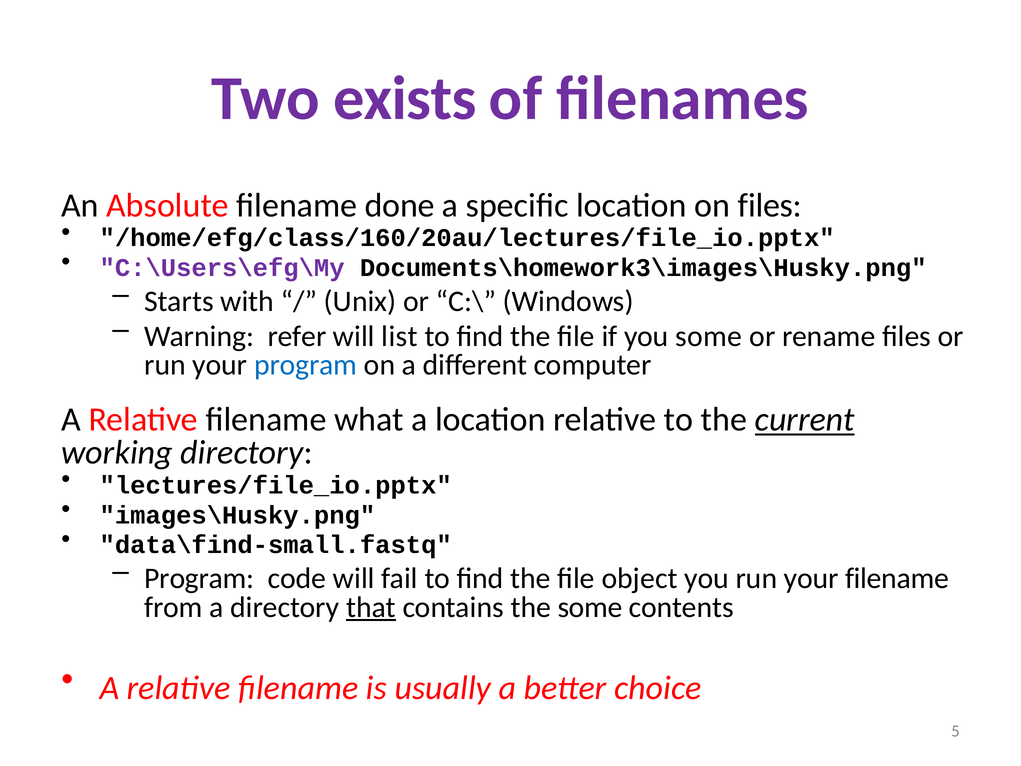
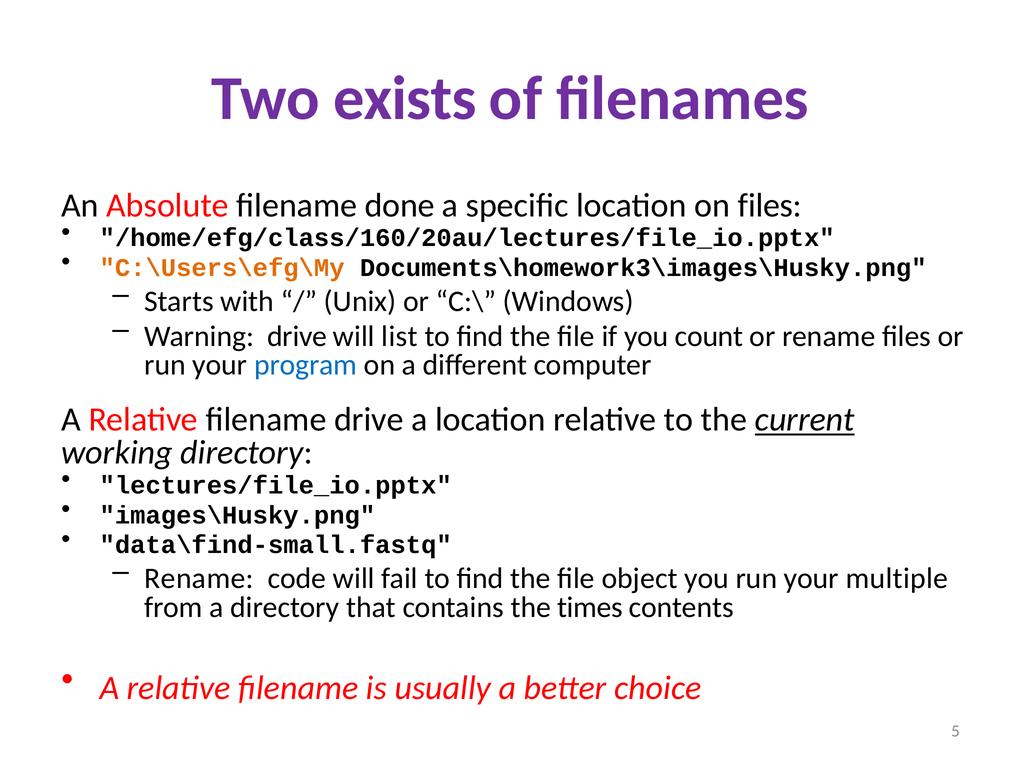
C:\Users\efg\My colour: purple -> orange
Warning refer: refer -> drive
you some: some -> count
filename what: what -> drive
Program at (199, 578): Program -> Rename
your filename: filename -> multiple
that underline: present -> none
the some: some -> times
